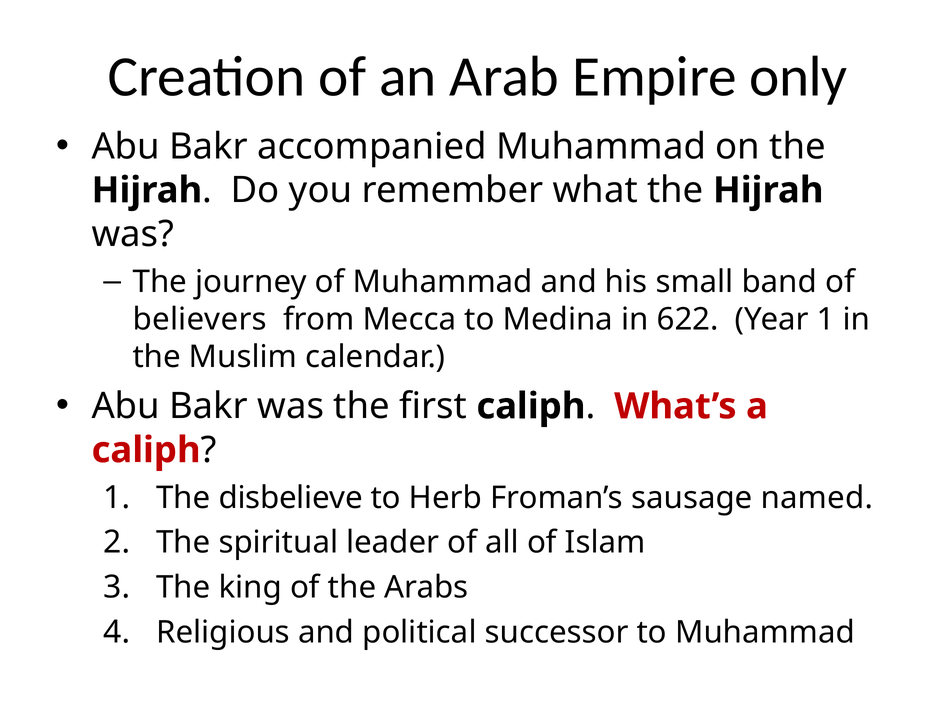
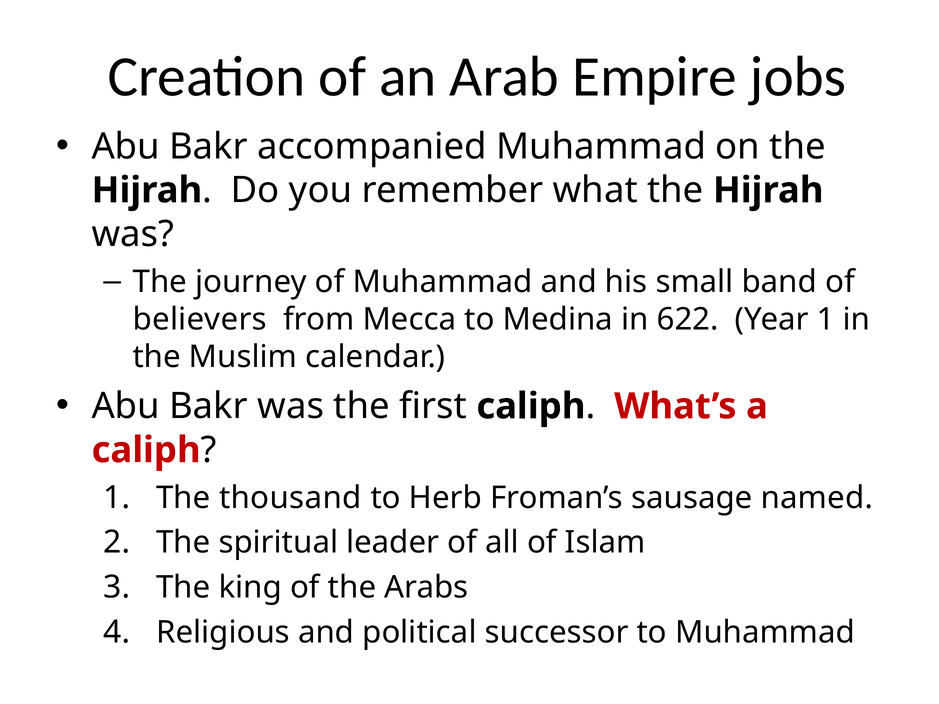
only: only -> jobs
disbelieve: disbelieve -> thousand
